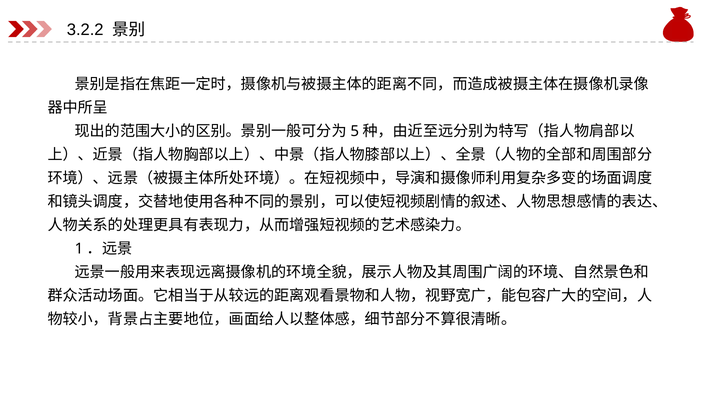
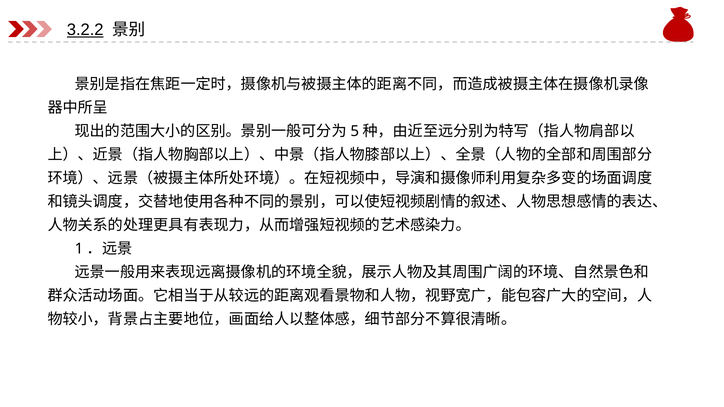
3.2.2 underline: none -> present
